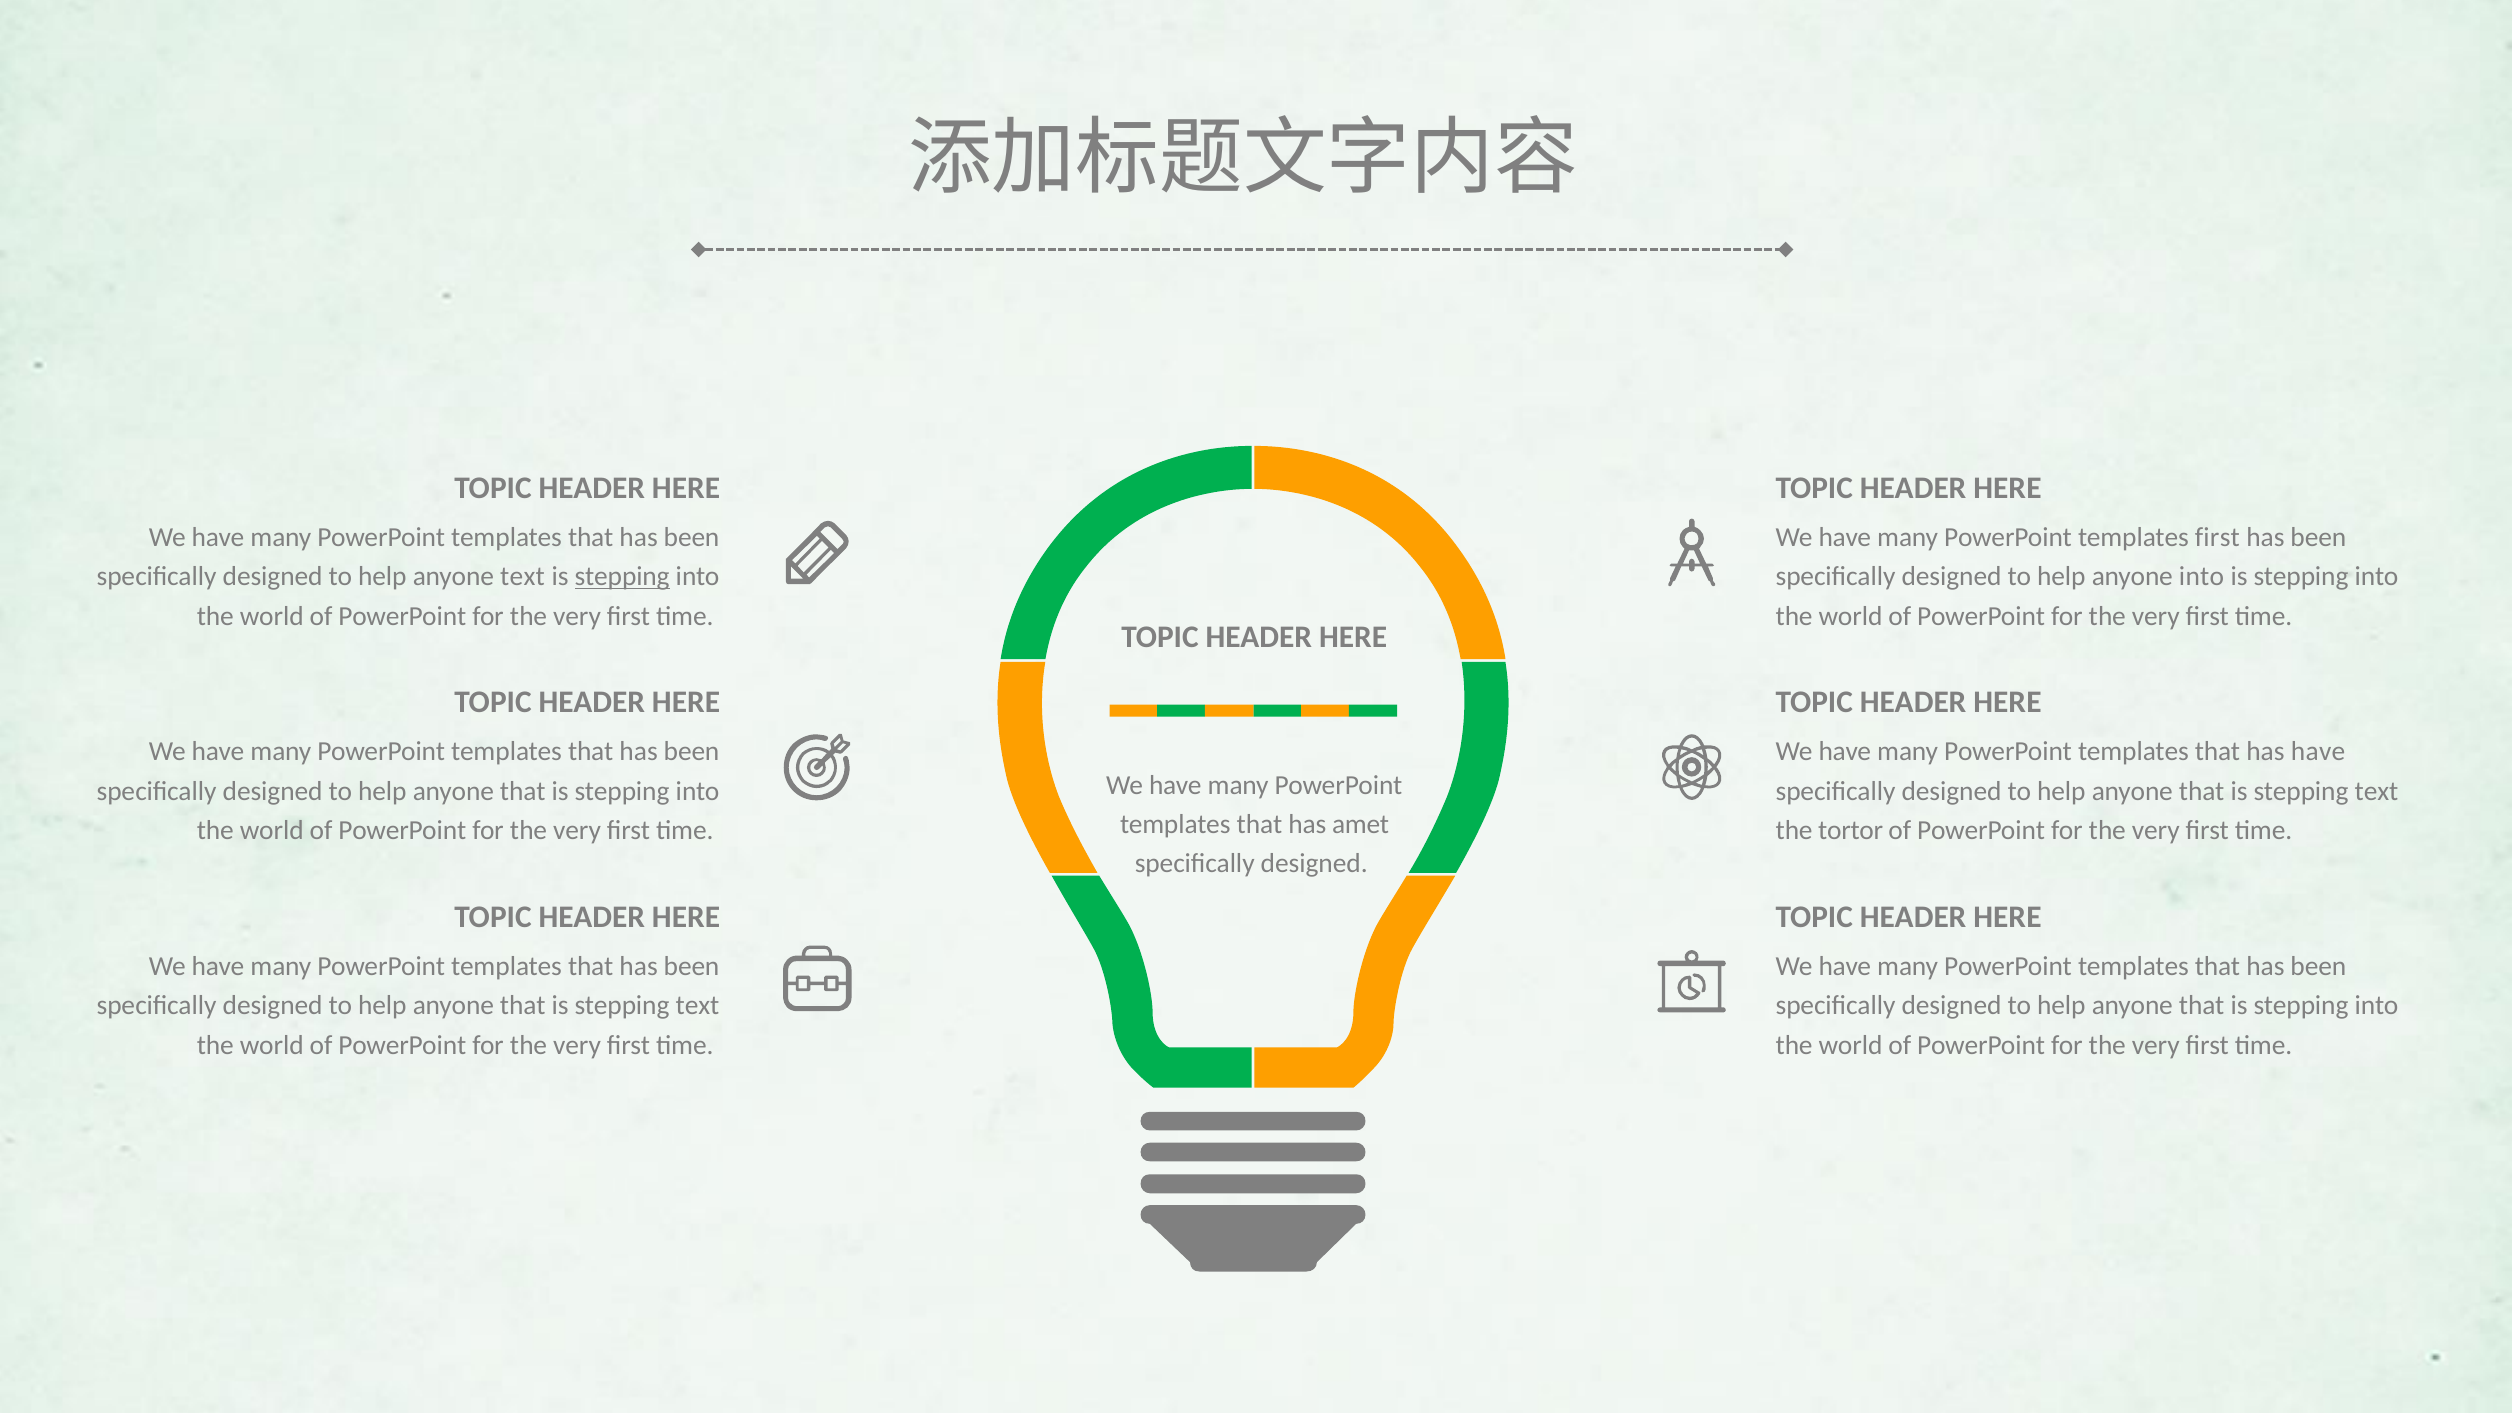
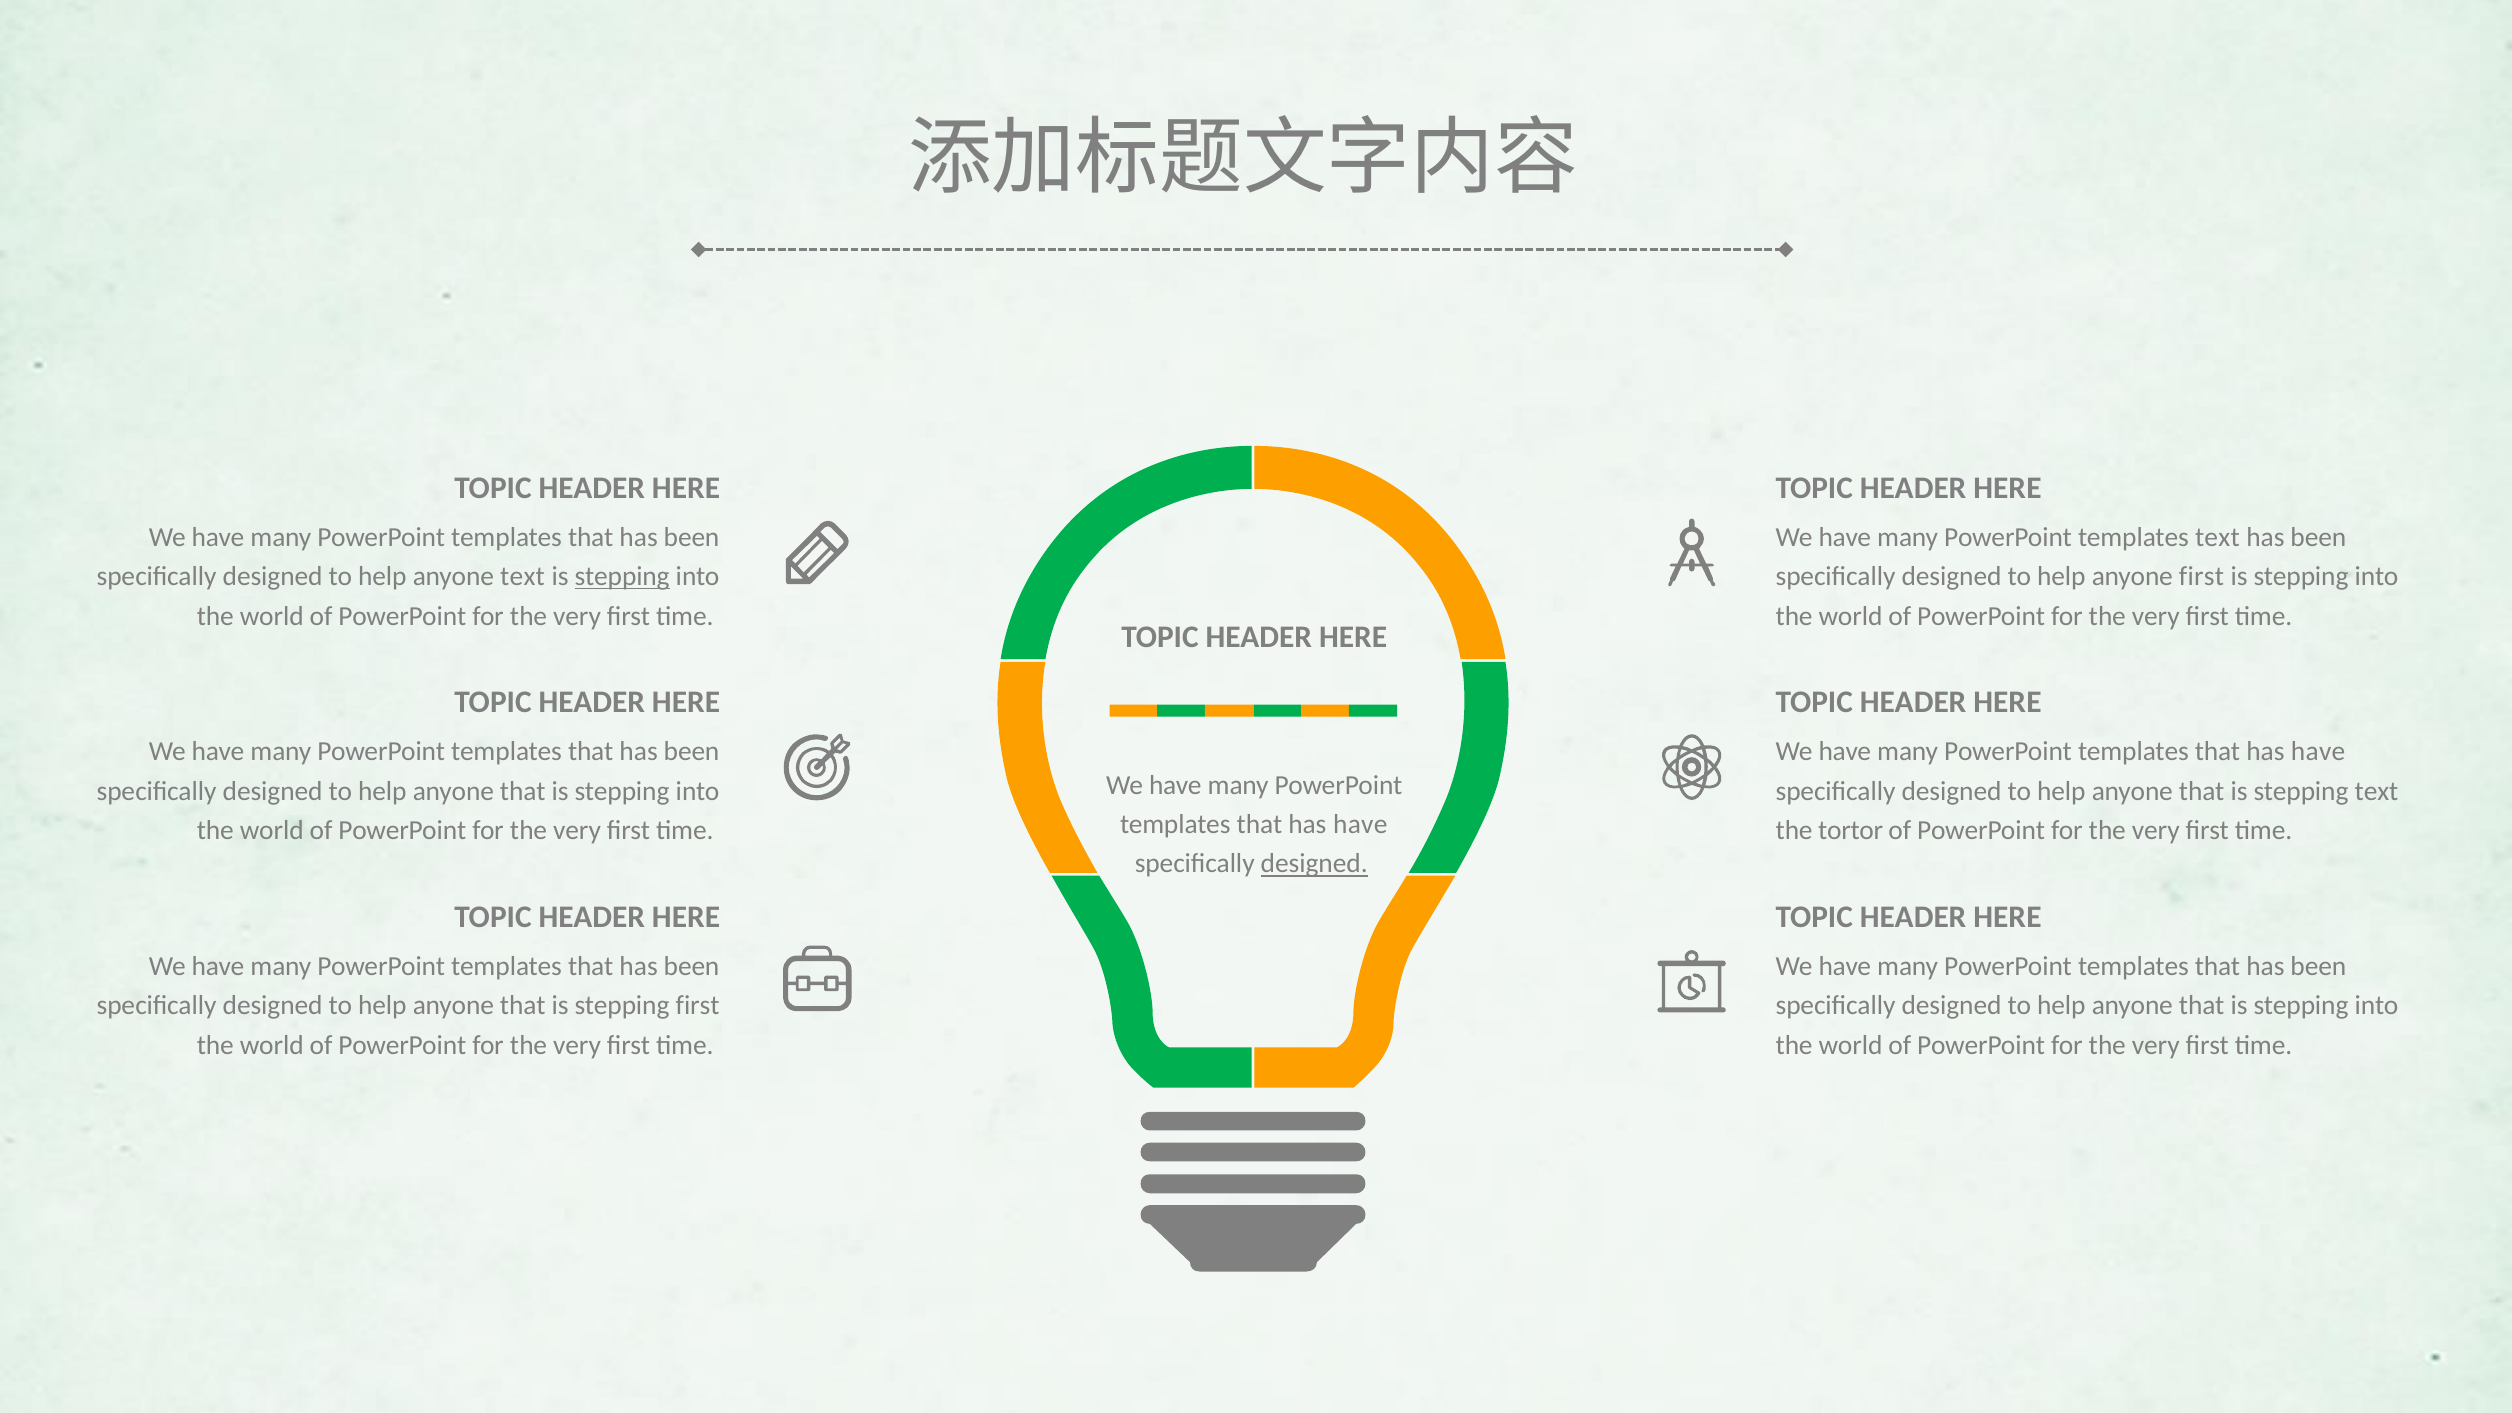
templates first: first -> text
anyone into: into -> first
amet at (1361, 824): amet -> have
designed at (1314, 864) underline: none -> present
text at (698, 1006): text -> first
